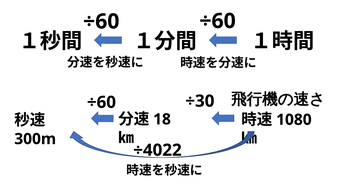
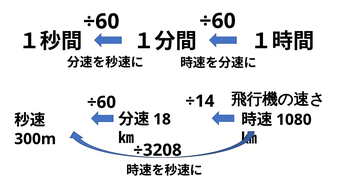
÷30: ÷30 -> ÷14
÷4022: ÷4022 -> ÷3208
